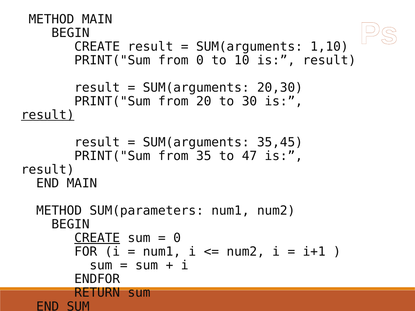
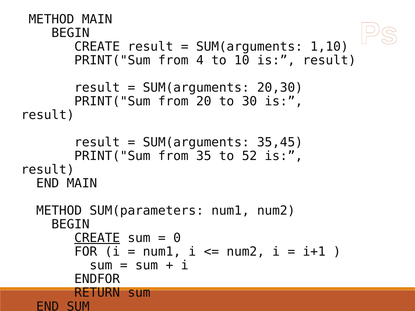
from 0: 0 -> 4
result at (48, 115) underline: present -> none
47: 47 -> 52
